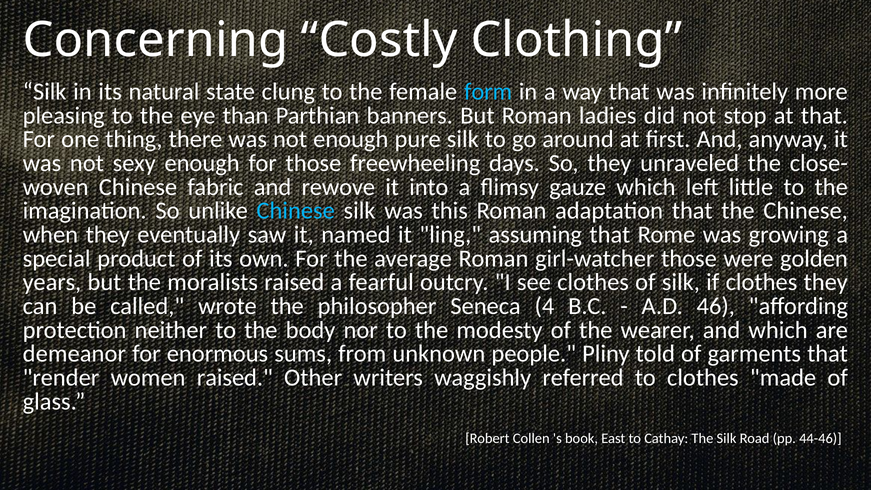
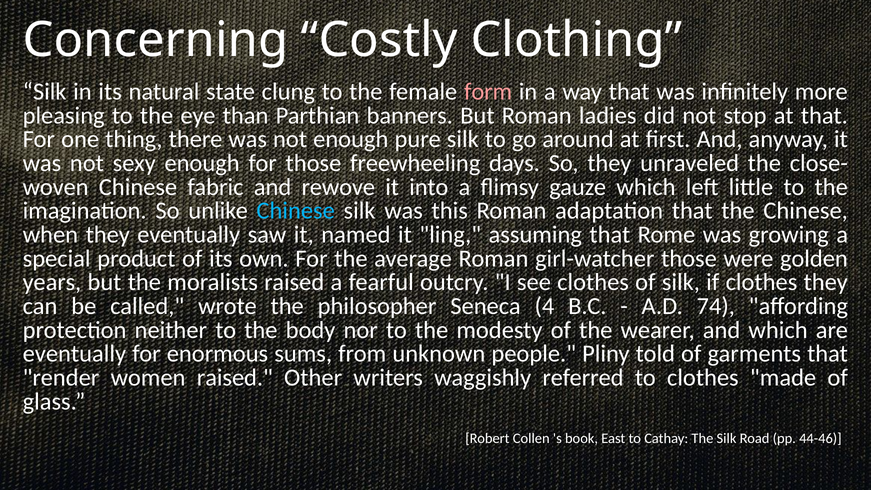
form colour: light blue -> pink
46: 46 -> 74
demeanor at (74, 354): demeanor -> eventually
